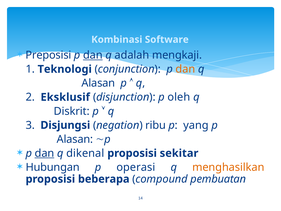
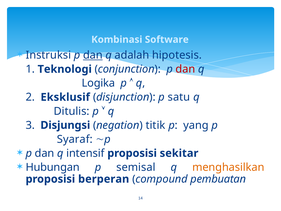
Preposisi: Preposisi -> Instruksi
mengkaji: mengkaji -> hipotesis
dan at (185, 69) colour: orange -> red
Alasan at (98, 83): Alasan -> Logika
oleh: oleh -> satu
Diskrit: Diskrit -> Ditulis
ribu: ribu -> titik
Alasan at (75, 139): Alasan -> Syaraf
dan at (44, 153) underline: present -> none
dikenal: dikenal -> intensif
operasi: operasi -> semisal
beberapa: beberapa -> berperan
